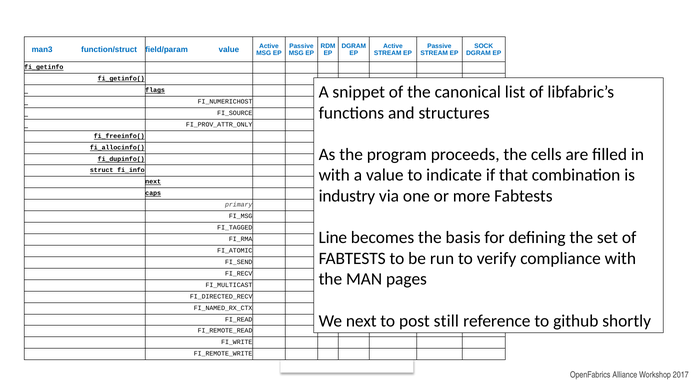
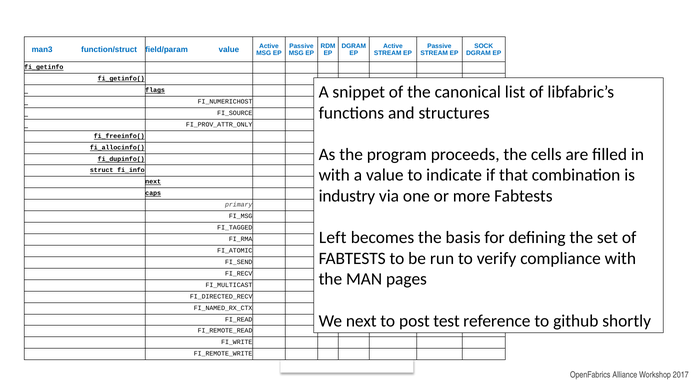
Line: Line -> Left
still: still -> test
